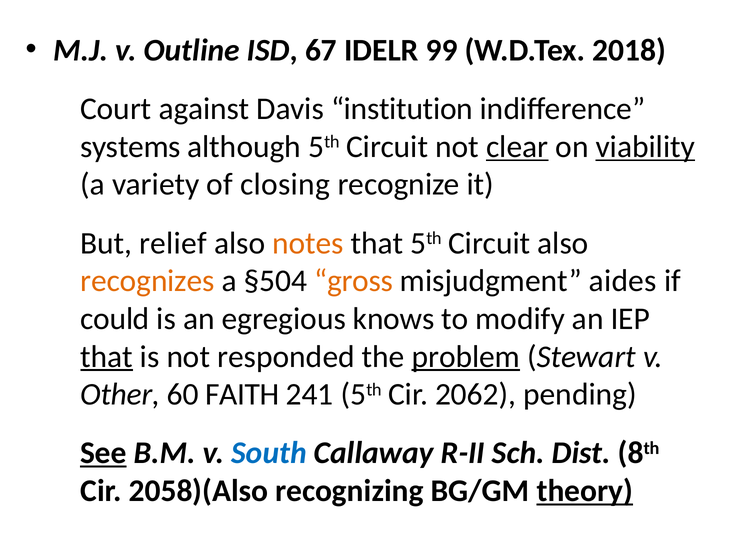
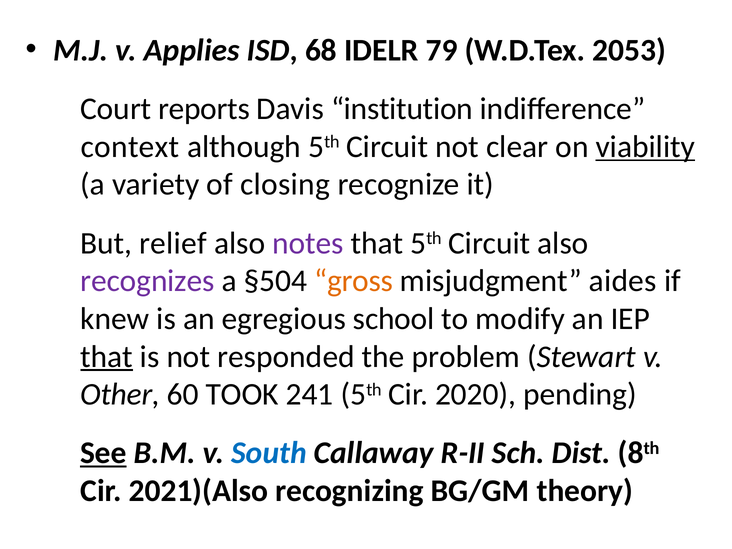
Outline: Outline -> Applies
67: 67 -> 68
99: 99 -> 79
2018: 2018 -> 2053
against: against -> reports
systems: systems -> context
clear underline: present -> none
notes colour: orange -> purple
recognizes colour: orange -> purple
could: could -> knew
knows: knows -> school
problem underline: present -> none
FAITH: FAITH -> TOOK
2062: 2062 -> 2020
2058)(Also: 2058)(Also -> 2021)(Also
theory underline: present -> none
